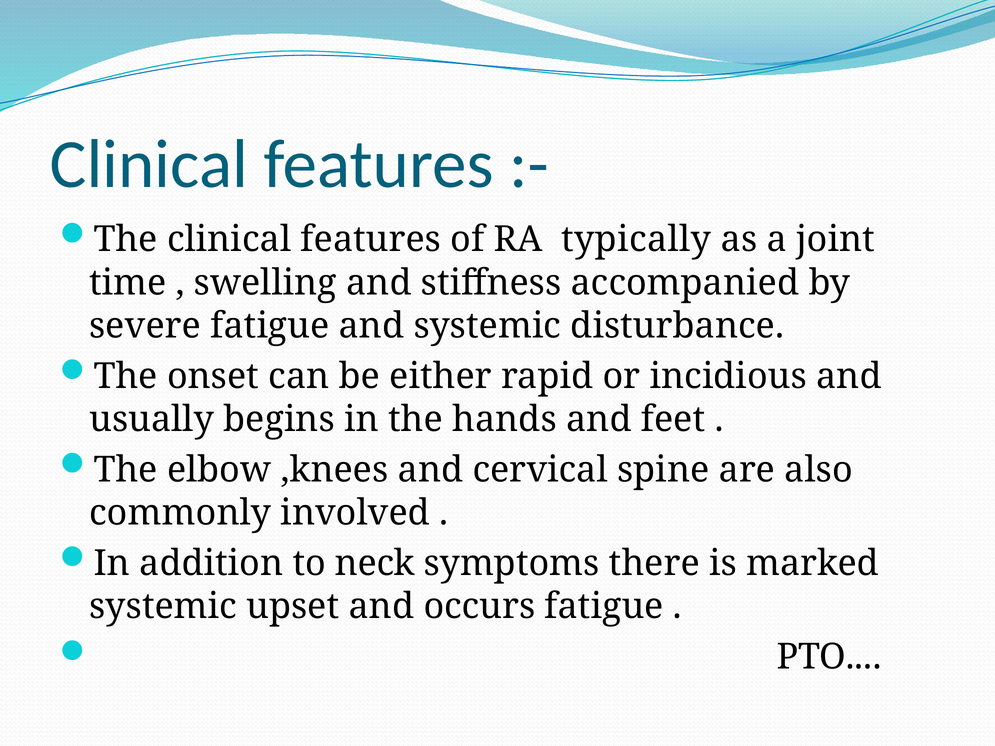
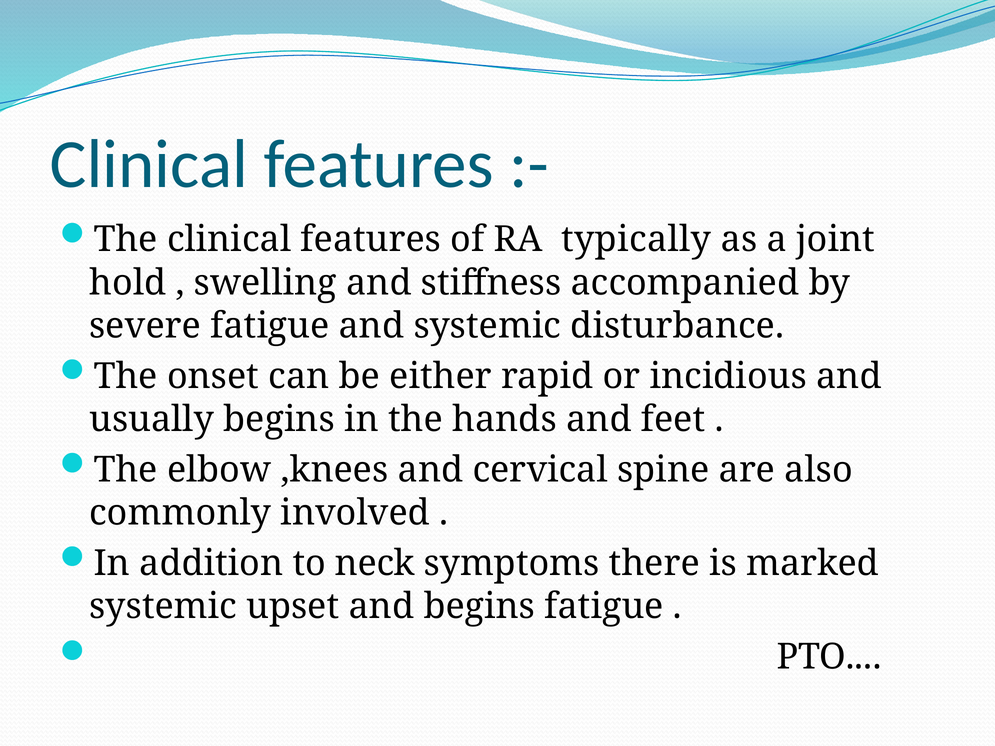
time: time -> hold
and occurs: occurs -> begins
